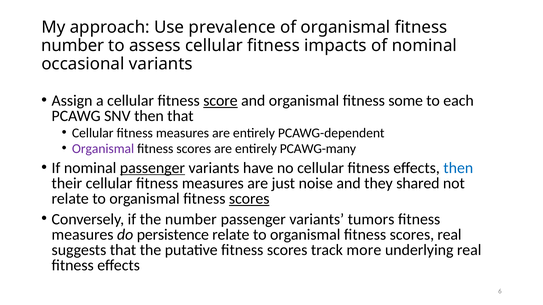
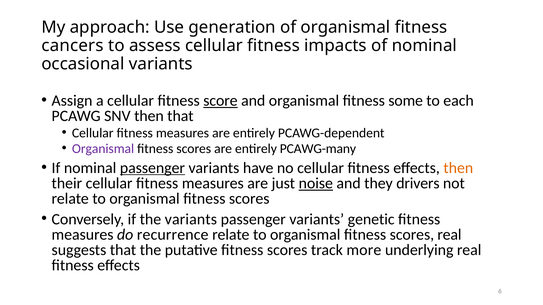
prevalence: prevalence -> generation
number at (73, 46): number -> cancers
then at (458, 168) colour: blue -> orange
noise underline: none -> present
shared: shared -> drivers
scores at (249, 199) underline: present -> none
the number: number -> variants
tumors: tumors -> genetic
persistence: persistence -> recurrence
